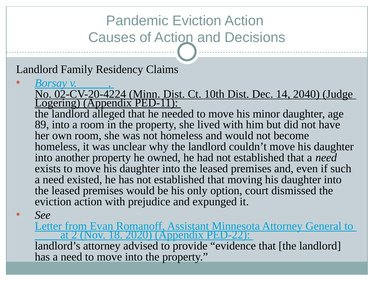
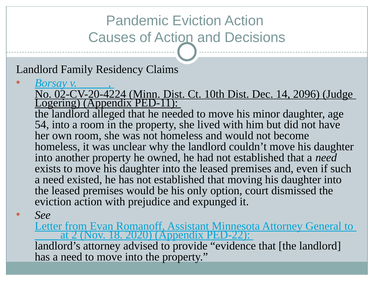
2040: 2040 -> 2096
89: 89 -> 54
